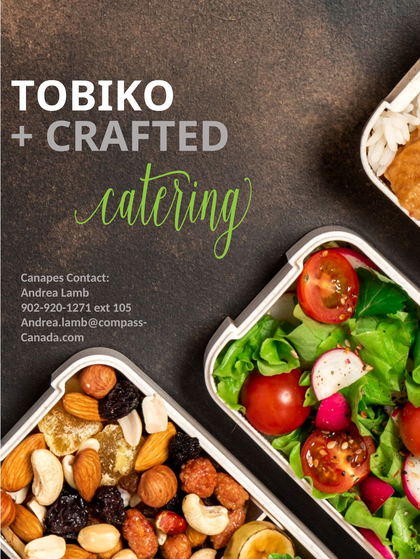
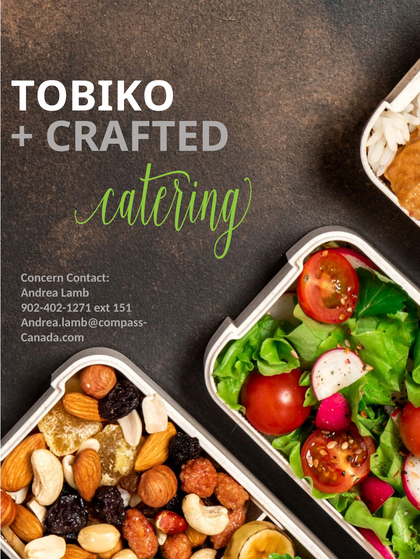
Canapes: Canapes -> Concern
902-920-1271: 902-920-1271 -> 902-402-1271
105: 105 -> 151
